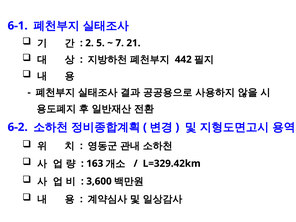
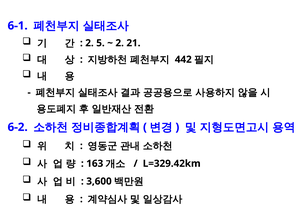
7 at (120, 43): 7 -> 2
